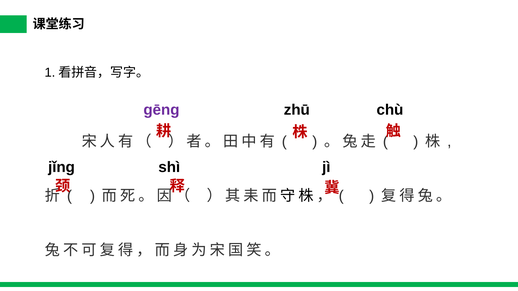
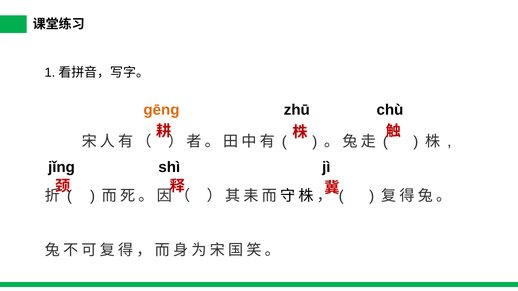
gēng colour: purple -> orange
